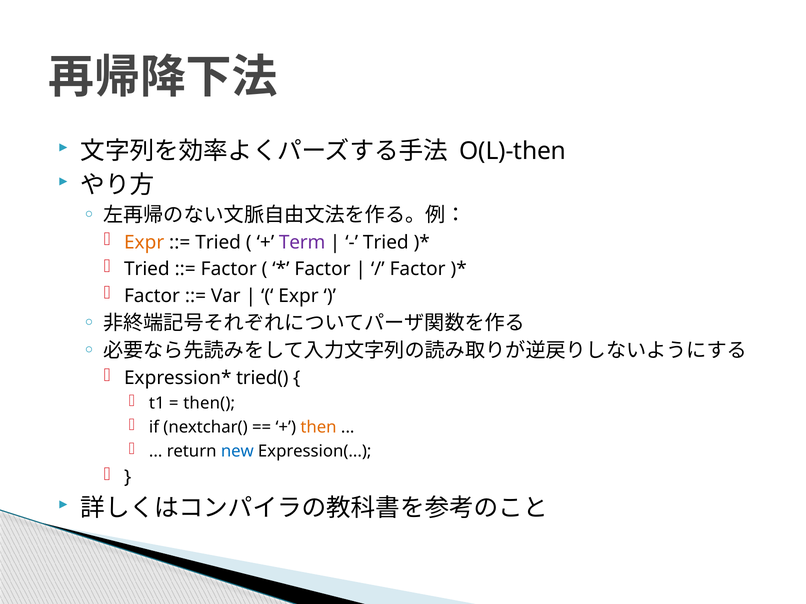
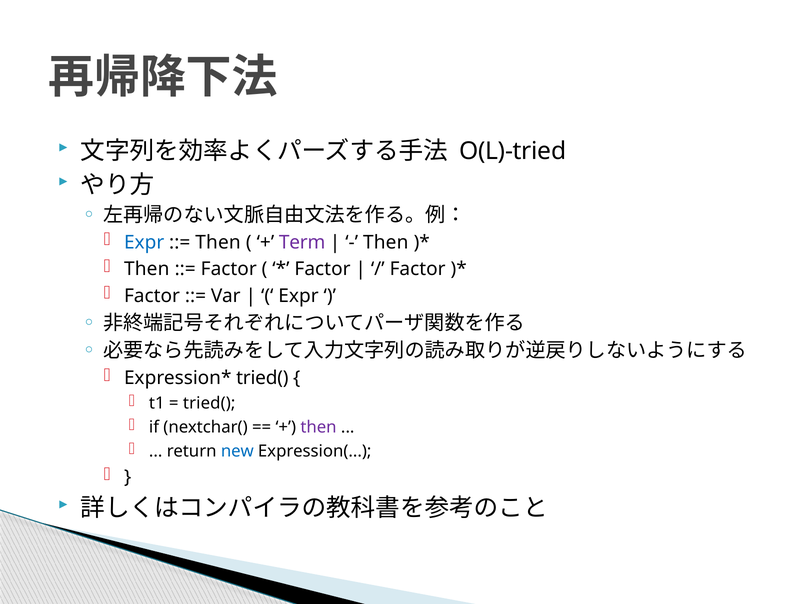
O(L)-then: O(L)-then -> O(L)-tried
Expr at (144, 243) colour: orange -> blue
Tried at (218, 243): Tried -> Then
Tried at (386, 243): Tried -> Then
Tried at (147, 269): Tried -> Then
then( at (209, 404): then( -> tried(
then at (319, 428) colour: orange -> purple
